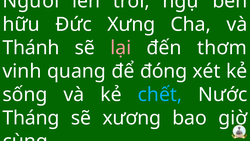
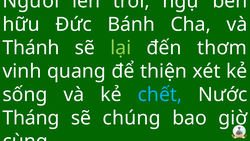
Xưng: Xưng -> Bánh
lại colour: pink -> light green
đóng: đóng -> thiện
xương: xương -> chúng
